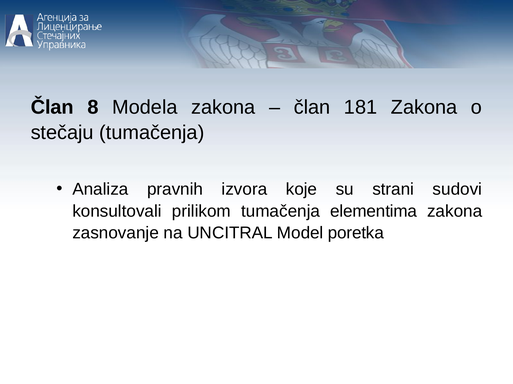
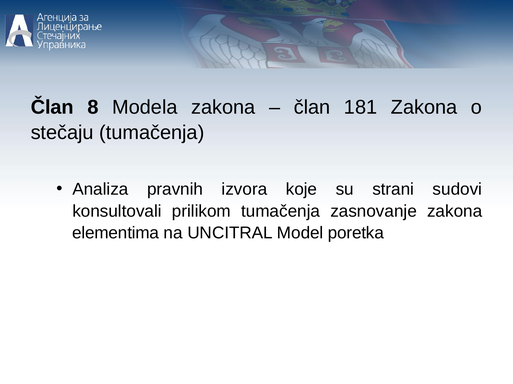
elementima: elementima -> zasnovanje
zasnovanje: zasnovanje -> elementima
